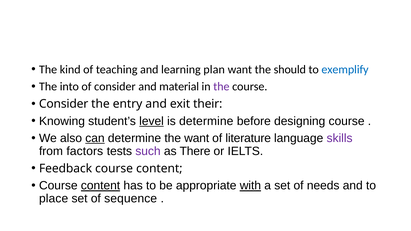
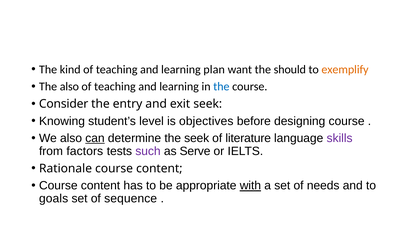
exemplify colour: blue -> orange
The into: into -> also
consider at (115, 87): consider -> teaching
material at (179, 87): material -> learning
the at (221, 87) colour: purple -> blue
exit their: their -> seek
level underline: present -> none
is determine: determine -> objectives
the want: want -> seek
There: There -> Serve
Feedback: Feedback -> Rationale
content at (101, 186) underline: present -> none
place: place -> goals
